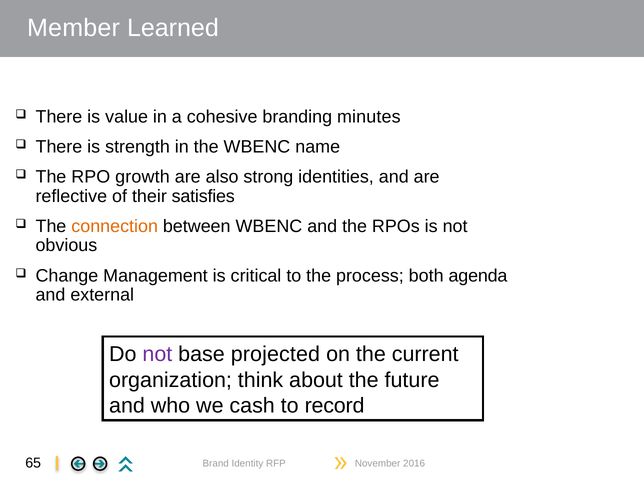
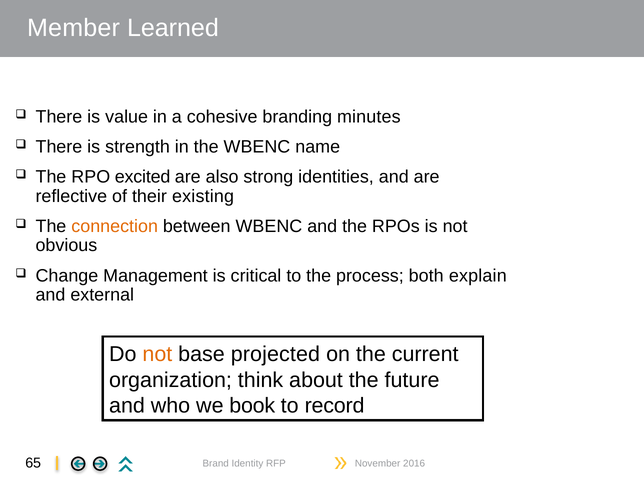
growth: growth -> excited
satisfies: satisfies -> existing
agenda: agenda -> explain
not at (157, 354) colour: purple -> orange
cash: cash -> book
